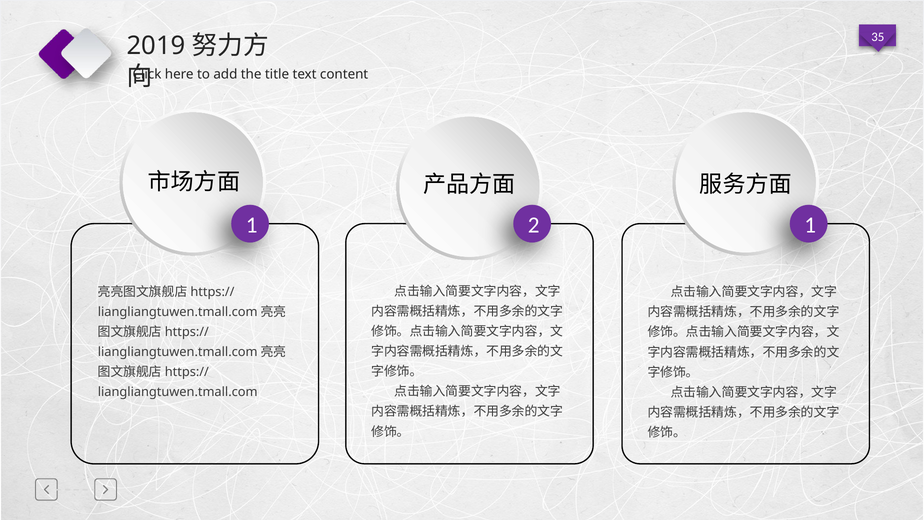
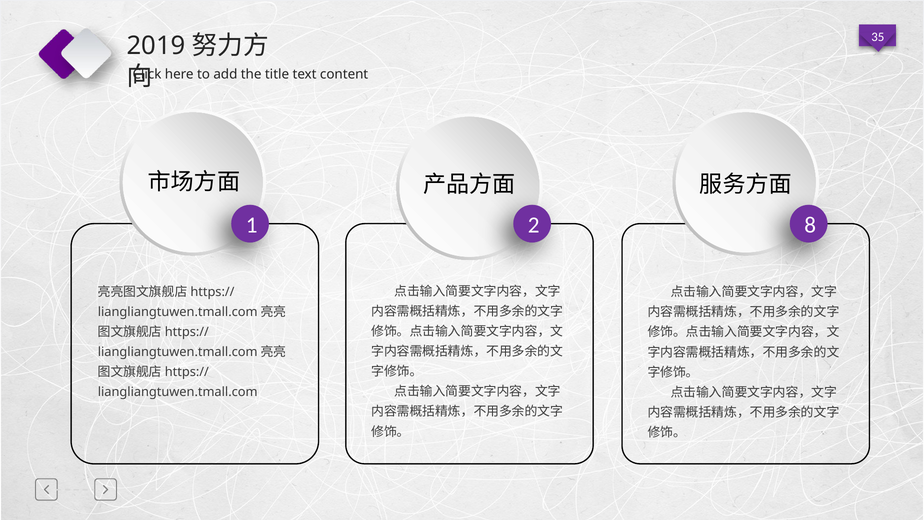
2 1: 1 -> 8
